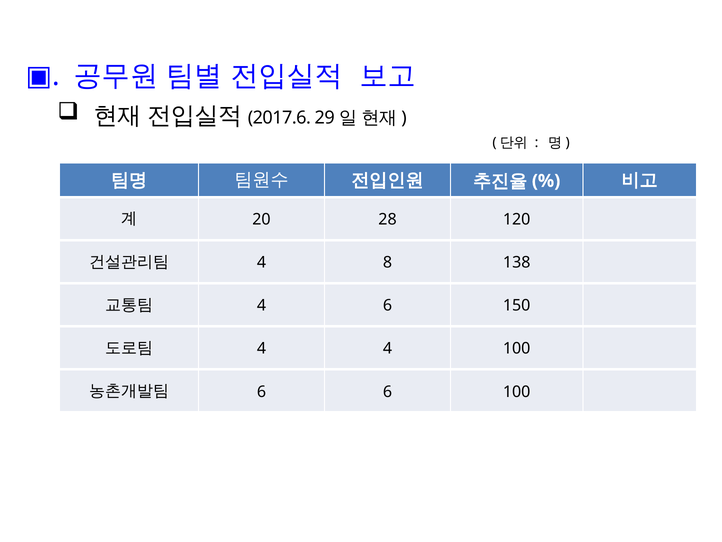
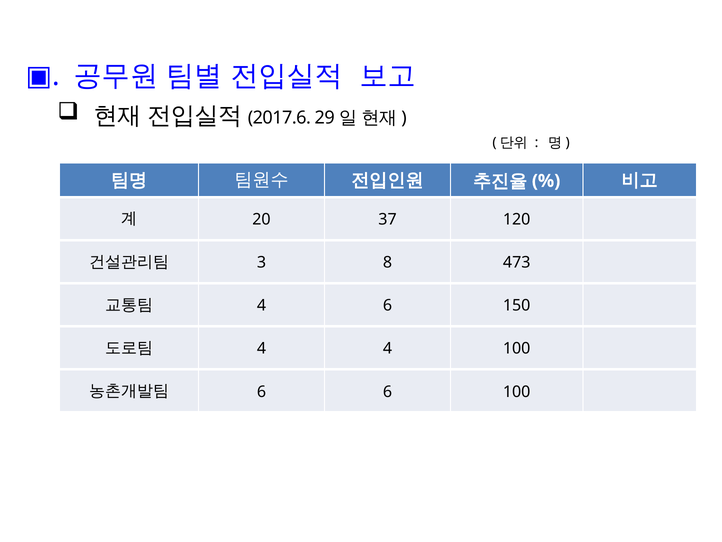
28: 28 -> 37
4 at (262, 262): 4 -> 3
138: 138 -> 473
